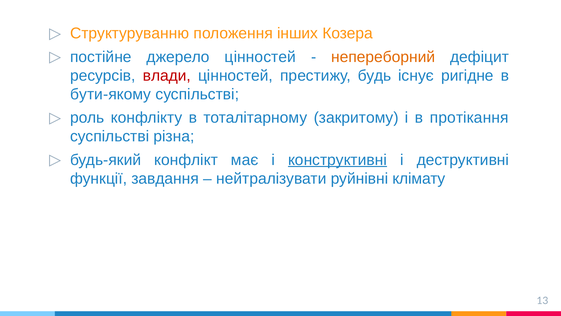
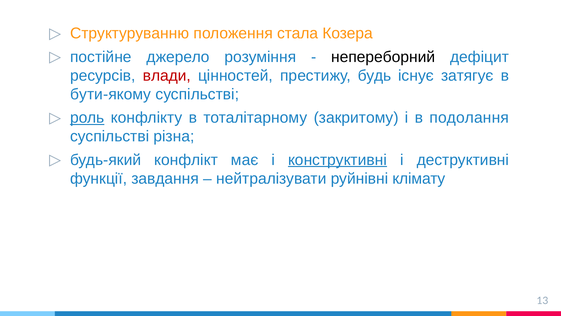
інших: інших -> стала
джерело цінностей: цінностей -> розуміння
непереборний colour: orange -> black
ригідне: ригідне -> затягує
роль underline: none -> present
протікання: протікання -> подолання
